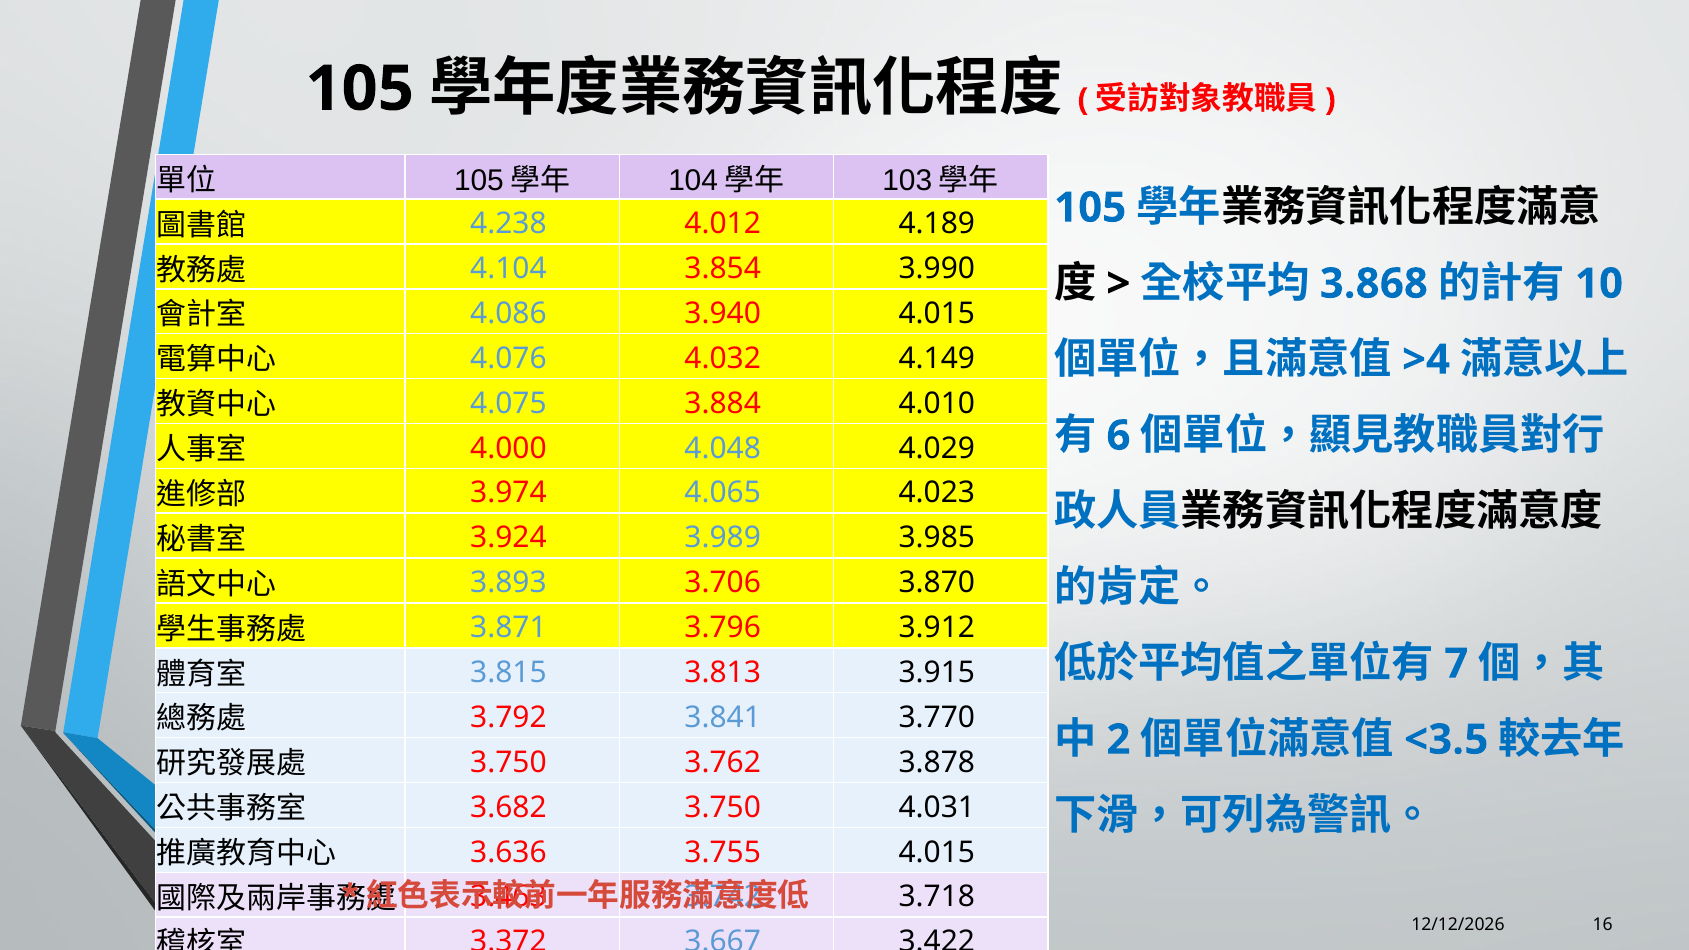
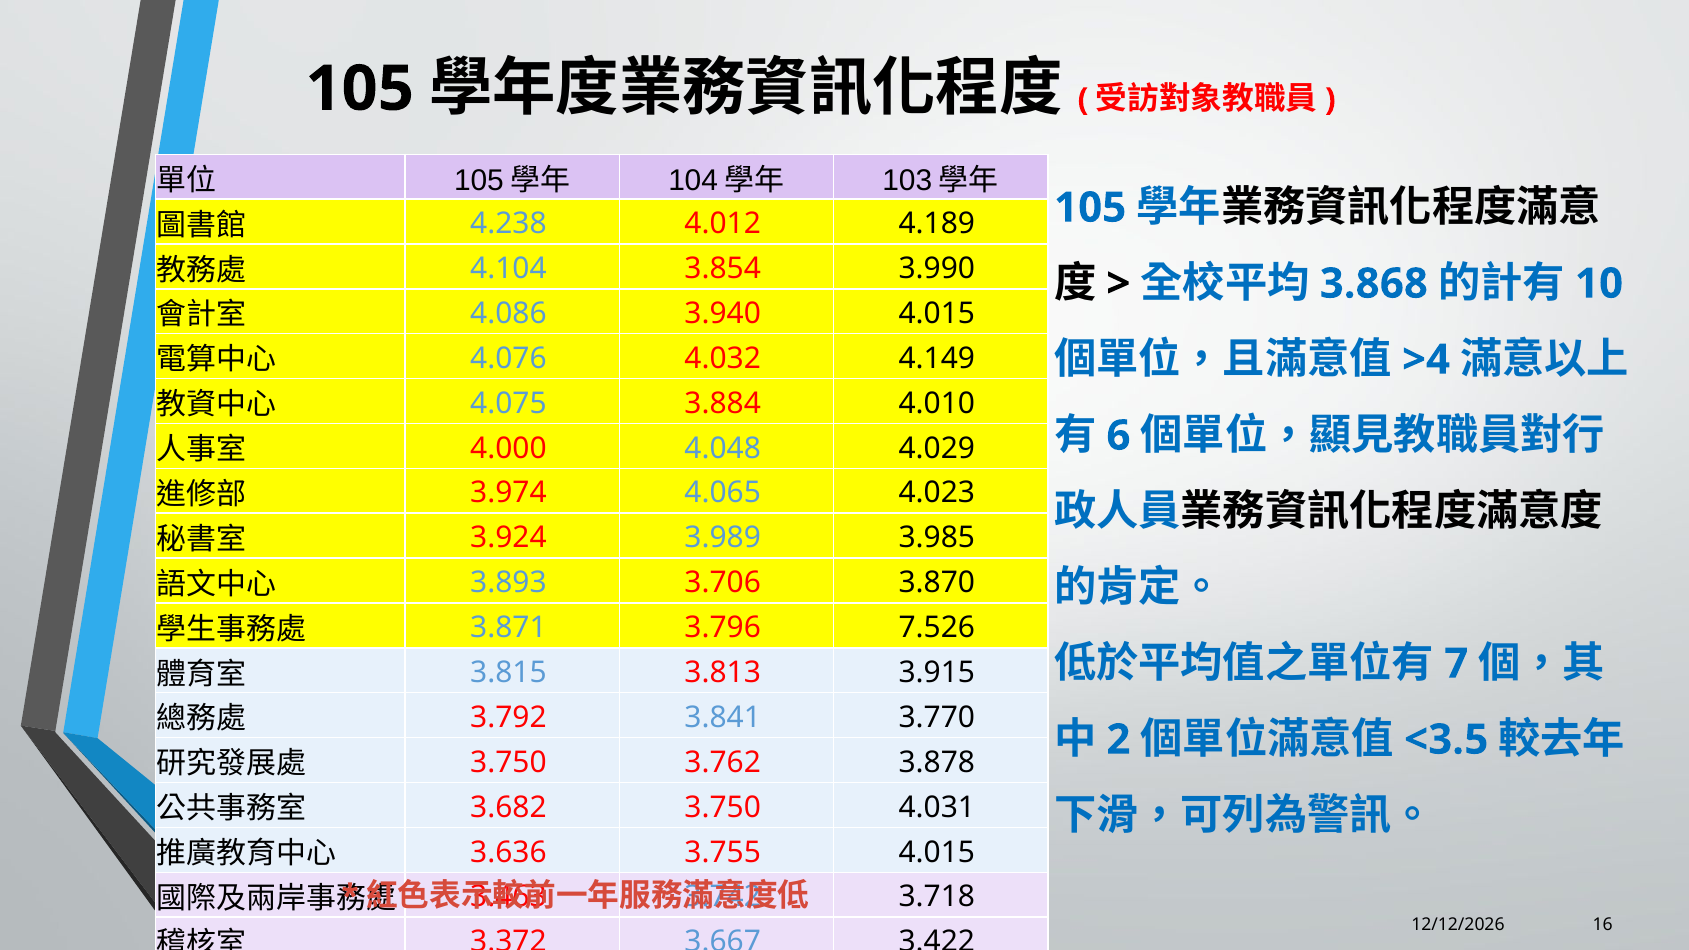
3.912: 3.912 -> 7.526
